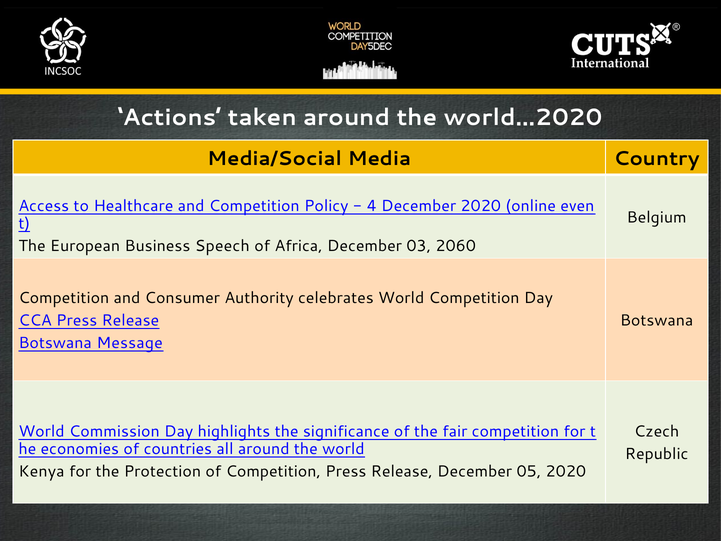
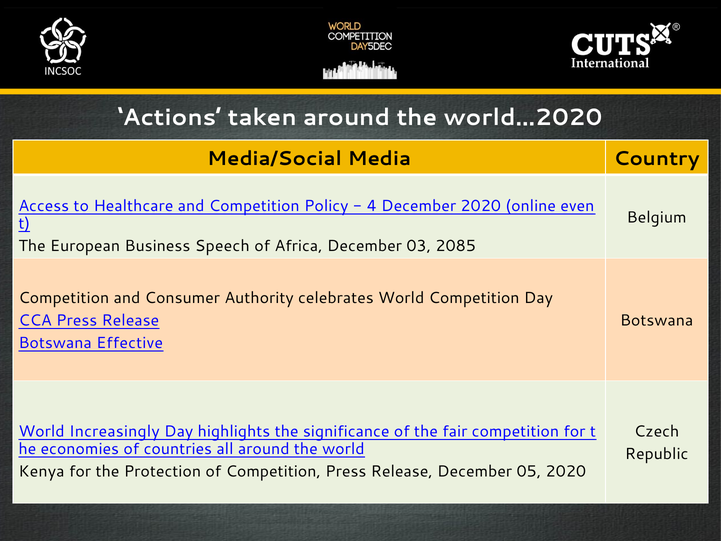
2060: 2060 -> 2085
Message: Message -> Effective
Commission: Commission -> Increasingly
